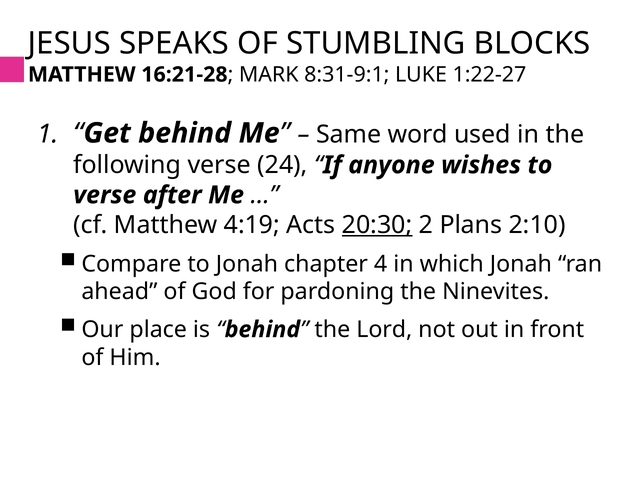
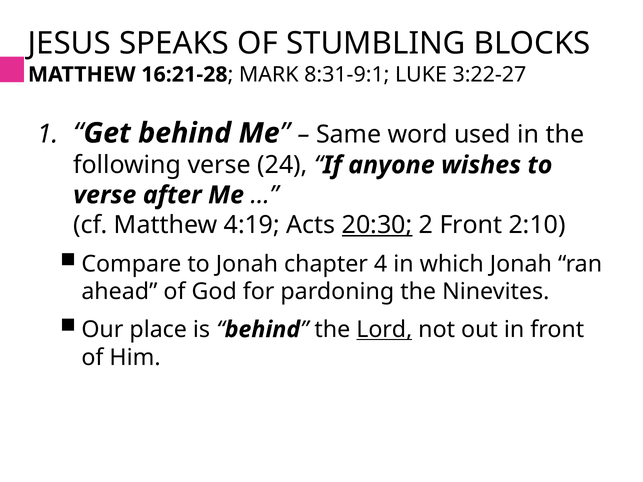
1:22-27: 1:22-27 -> 3:22-27
2 Plans: Plans -> Front
Lord underline: none -> present
